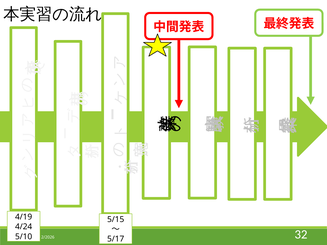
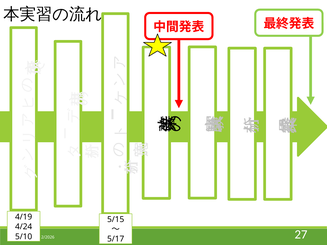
32: 32 -> 27
